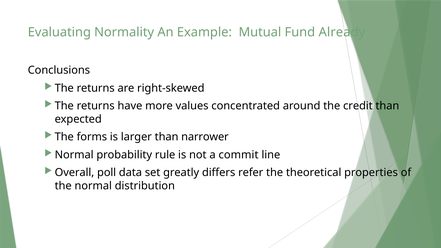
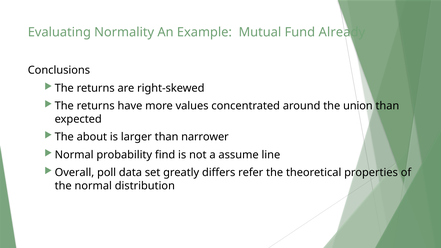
credit: credit -> union
forms: forms -> about
rule: rule -> find
commit: commit -> assume
